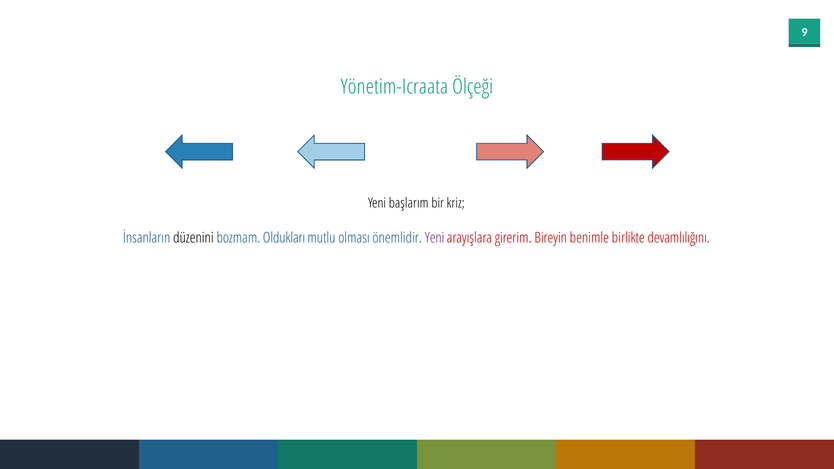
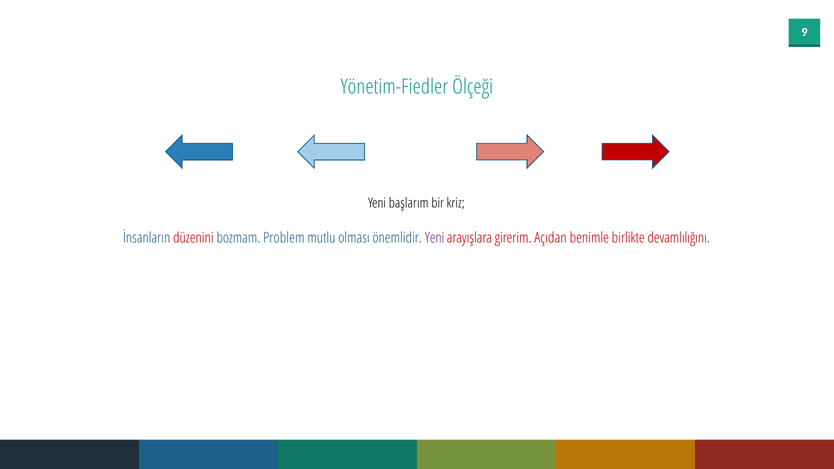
Yönetim-Icraata: Yönetim-Icraata -> Yönetim-Fiedler
düzenini colour: black -> red
Oldukları: Oldukları -> Problem
Bireyin: Bireyin -> Açıdan
